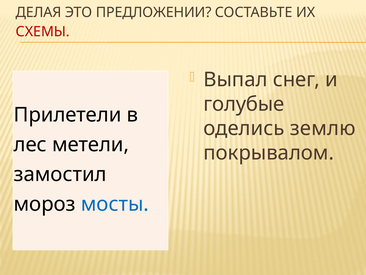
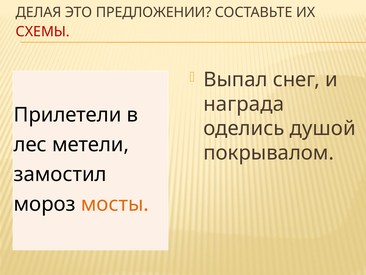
голубые: голубые -> награда
землю: землю -> душой
мосты colour: blue -> orange
